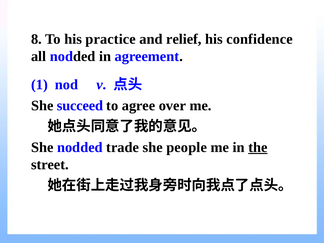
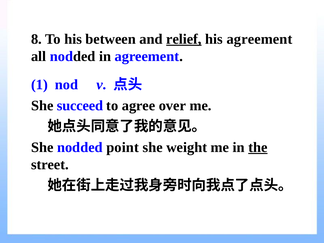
practice: practice -> between
relief underline: none -> present
his confidence: confidence -> agreement
trade: trade -> point
people: people -> weight
